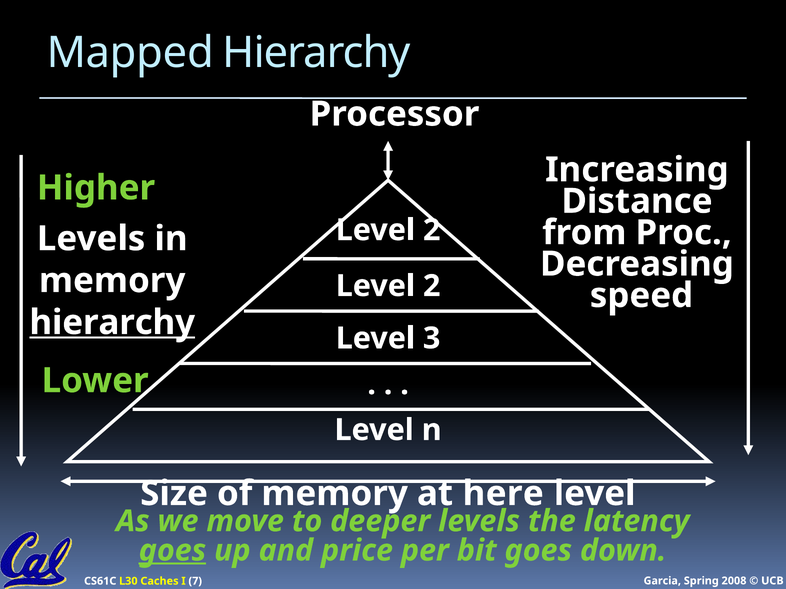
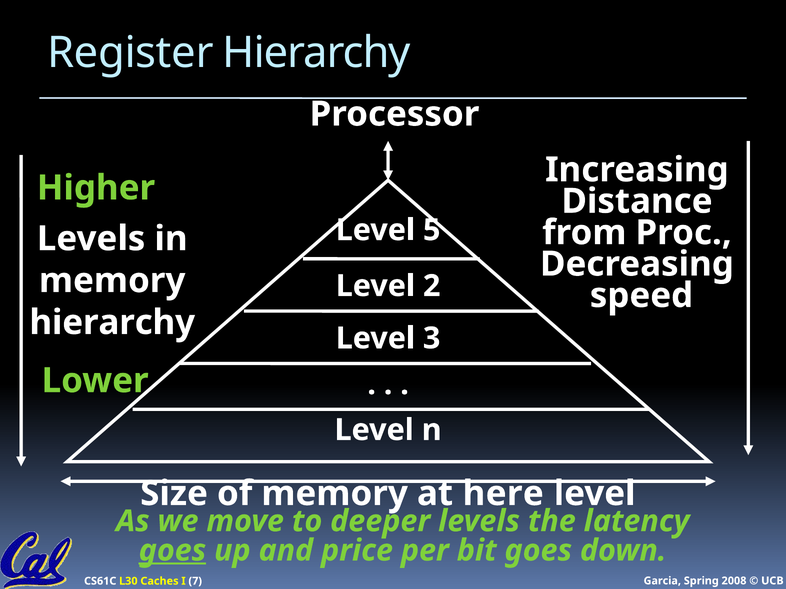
Mapped: Mapped -> Register
2 at (432, 230): 2 -> 5
hierarchy at (112, 323) underline: present -> none
